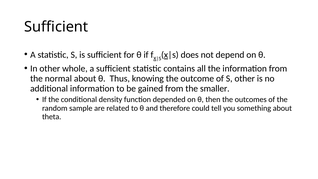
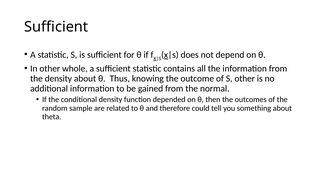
the normal: normal -> density
smaller: smaller -> normal
